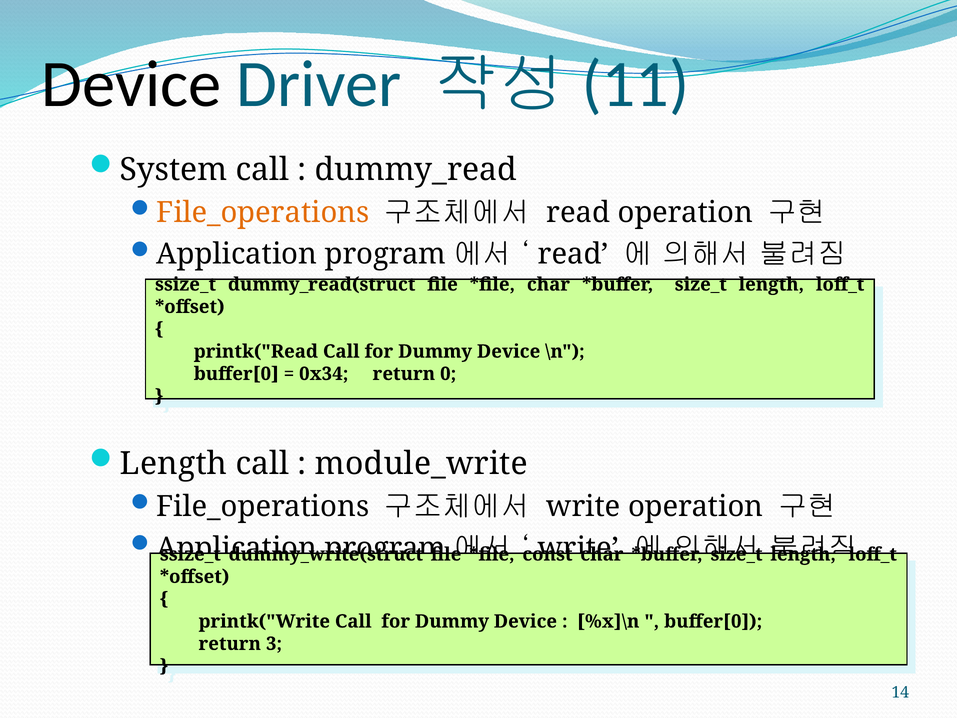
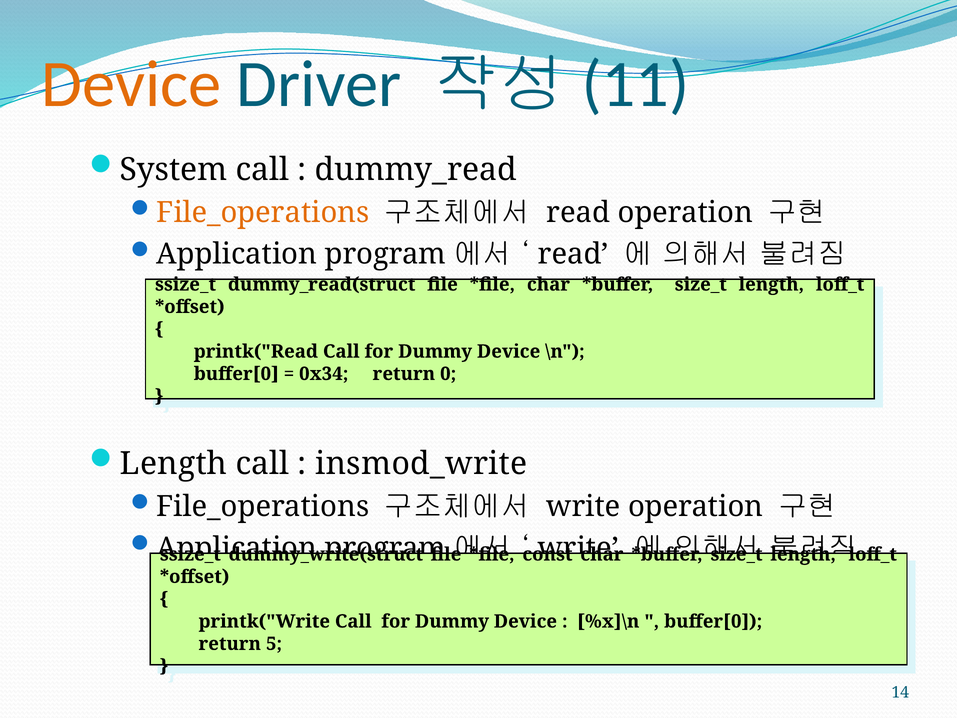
Device at (131, 84) colour: black -> orange
module_write: module_write -> insmod_write
3: 3 -> 5
